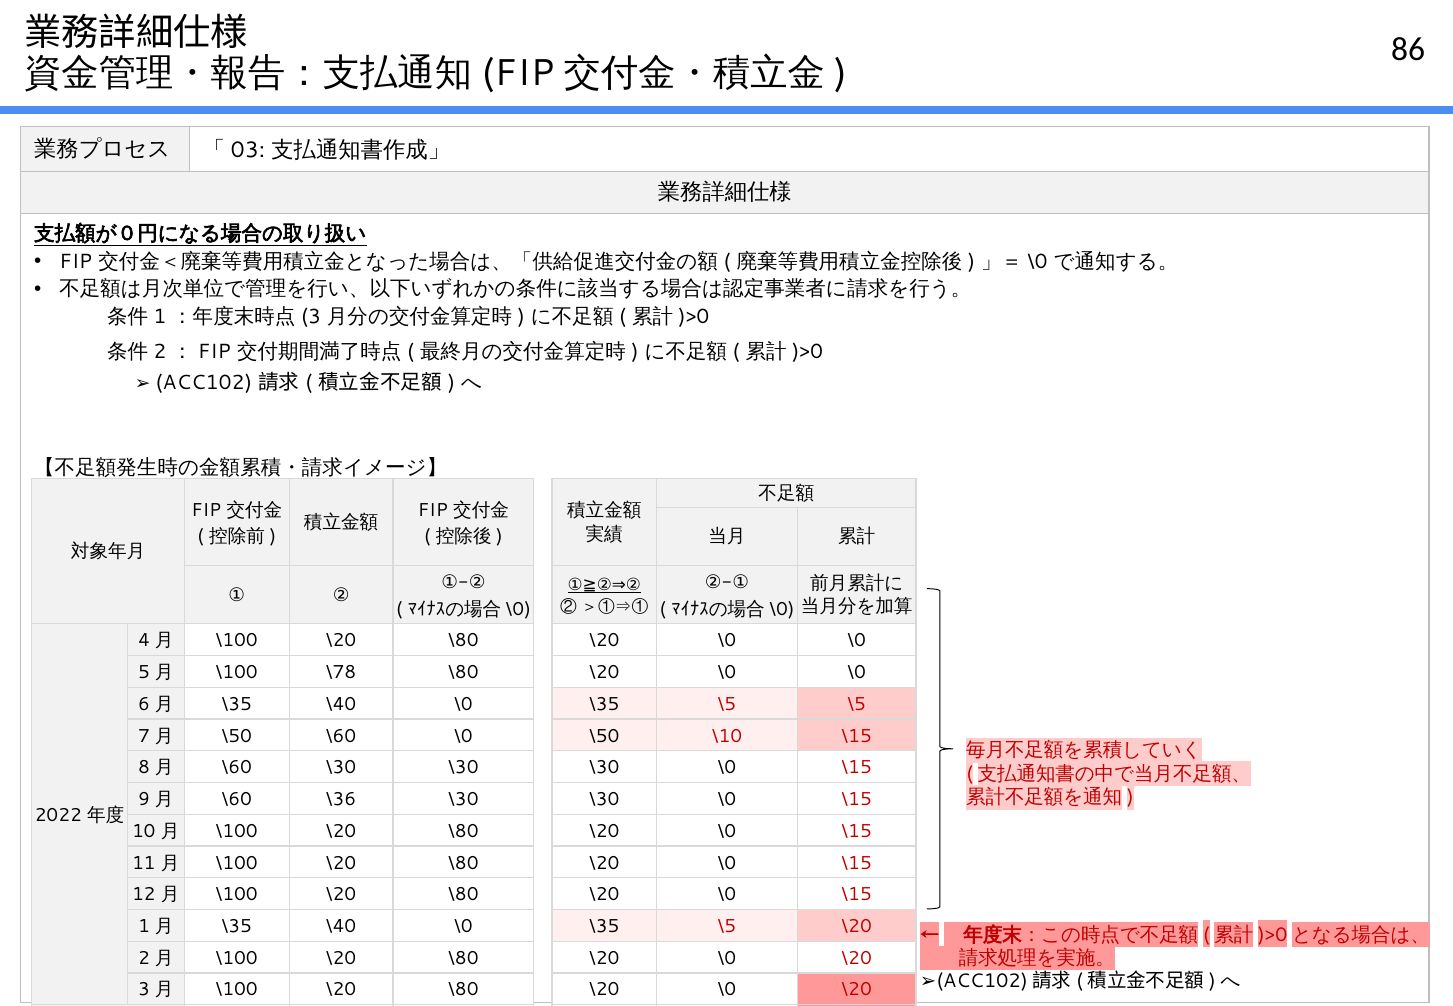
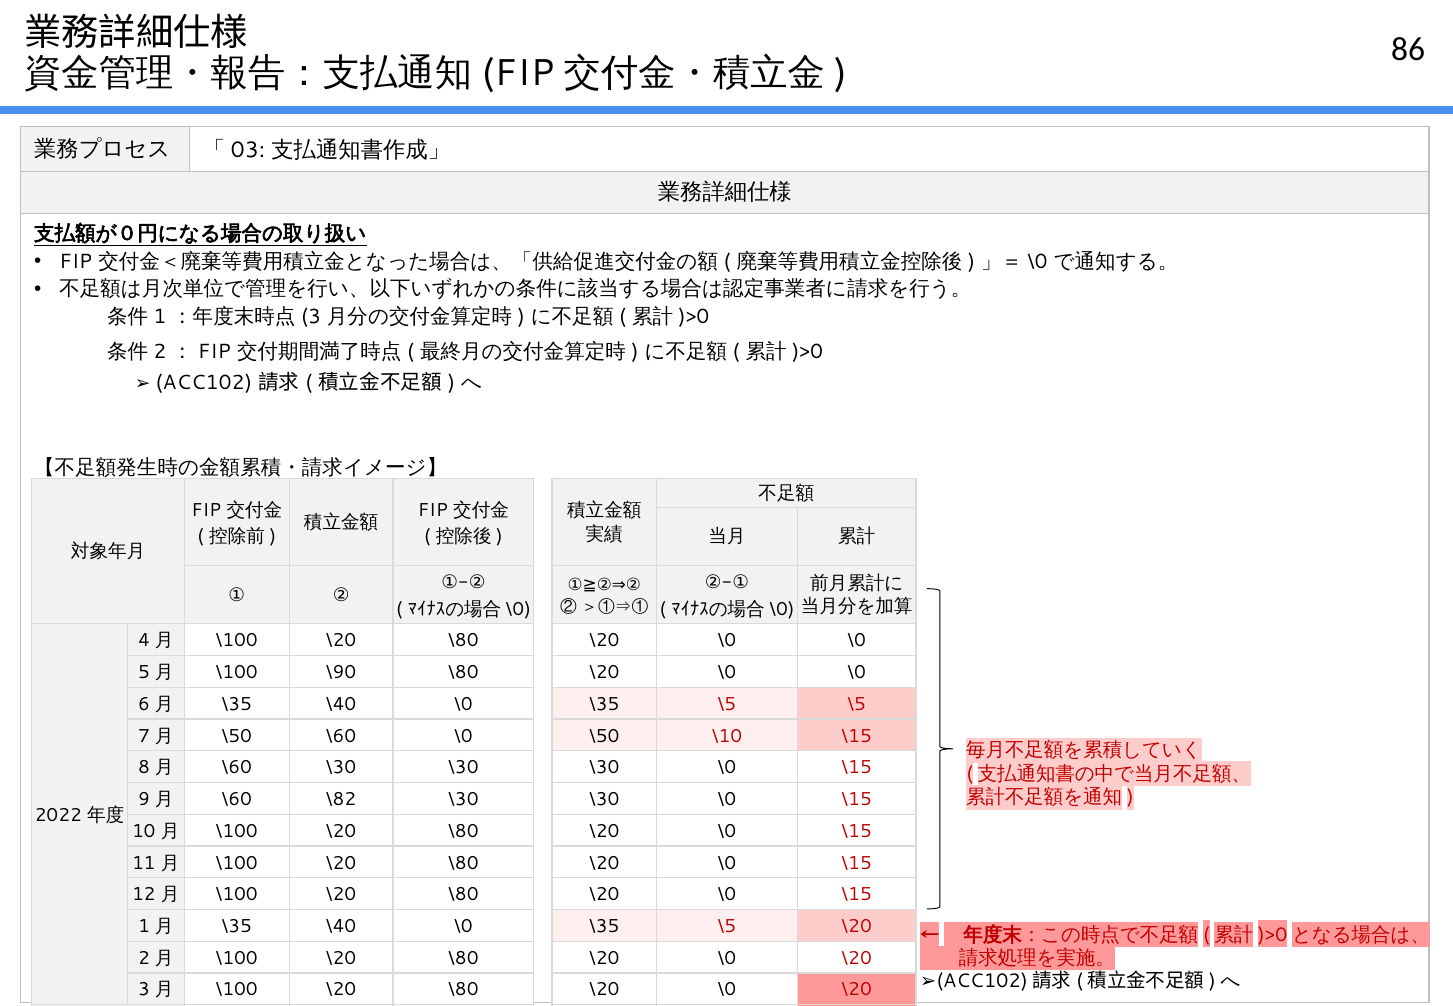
①≧②⇒② underline: present -> none
\78: \78 -> \90
\36: \36 -> \82
